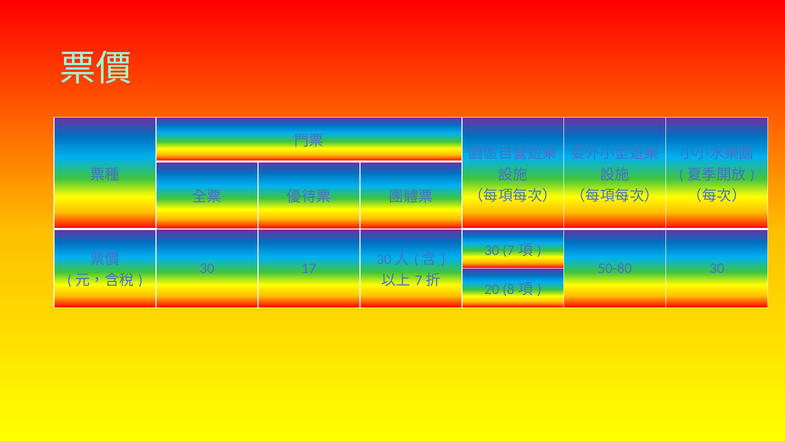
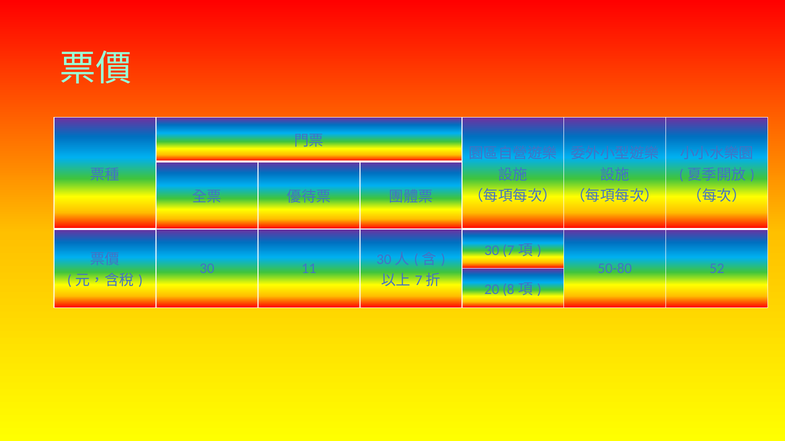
17: 17 -> 11
50-80 30: 30 -> 52
